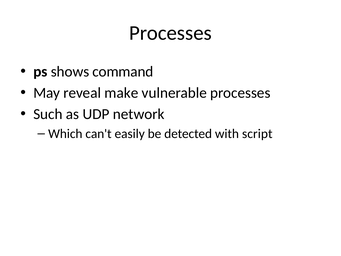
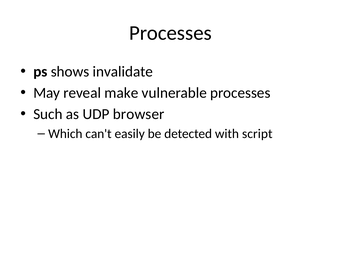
command: command -> invalidate
network: network -> browser
